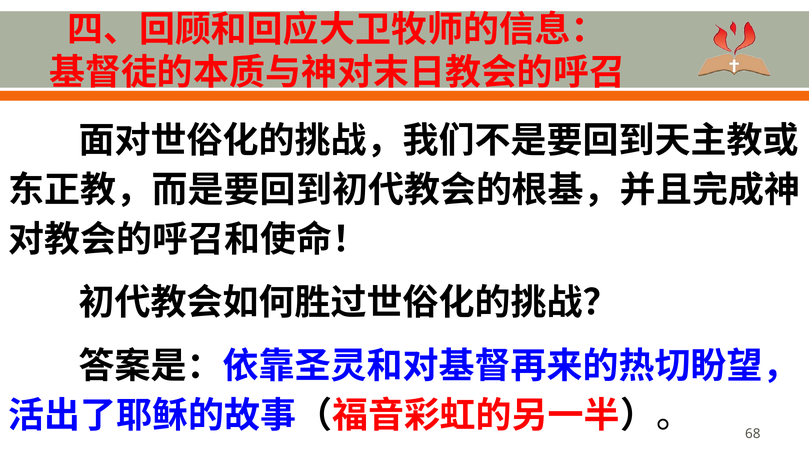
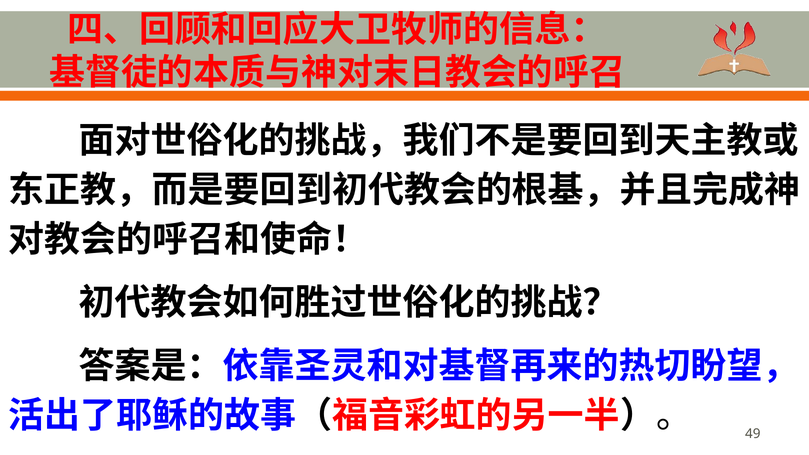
68: 68 -> 49
